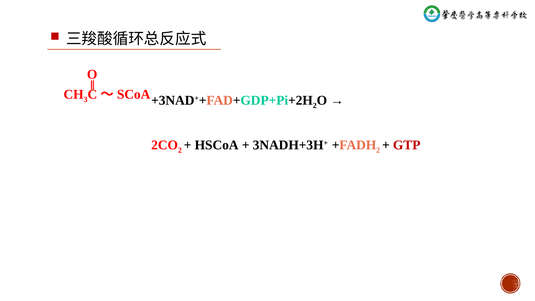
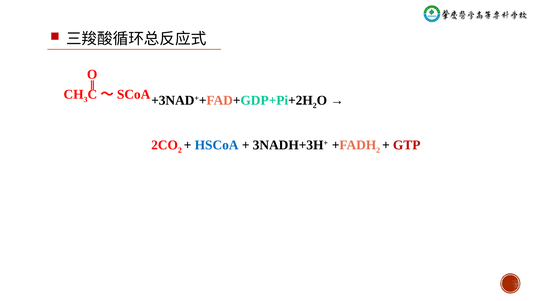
HSCoA colour: black -> blue
